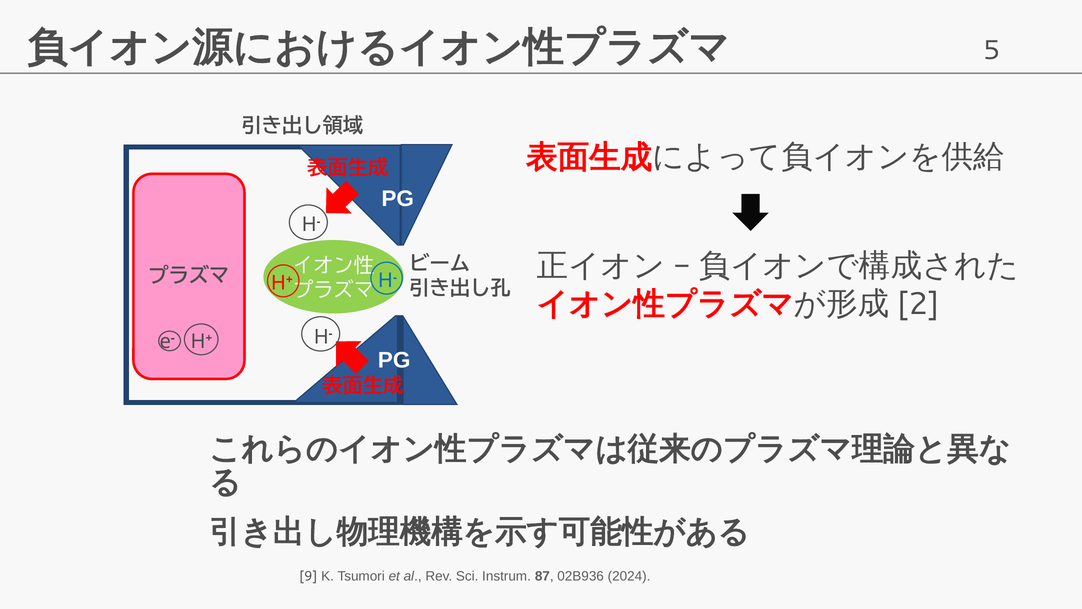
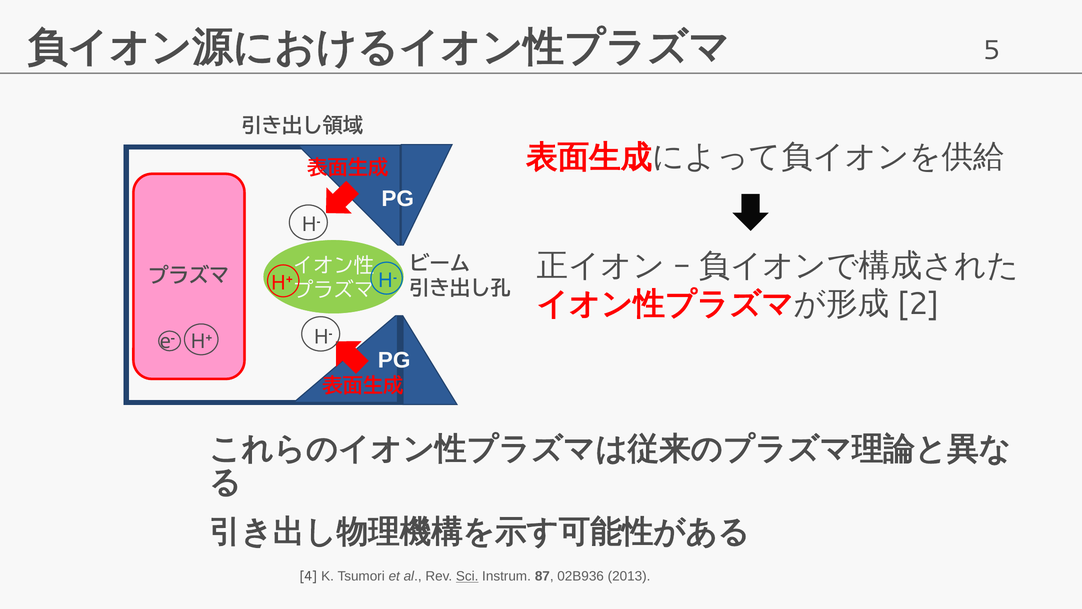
9: 9 -> 4
Sci underline: none -> present
2024: 2024 -> 2013
